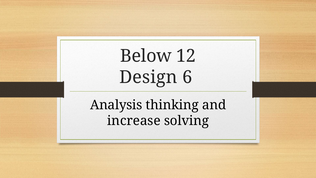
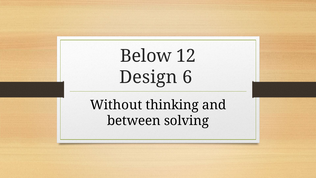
Analysis: Analysis -> Without
increase: increase -> between
